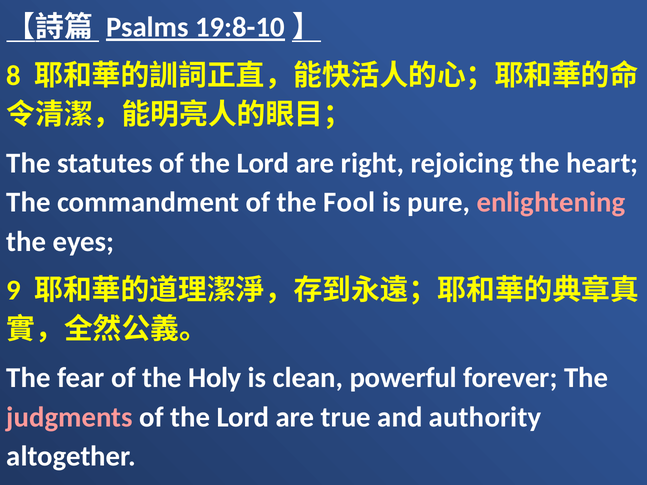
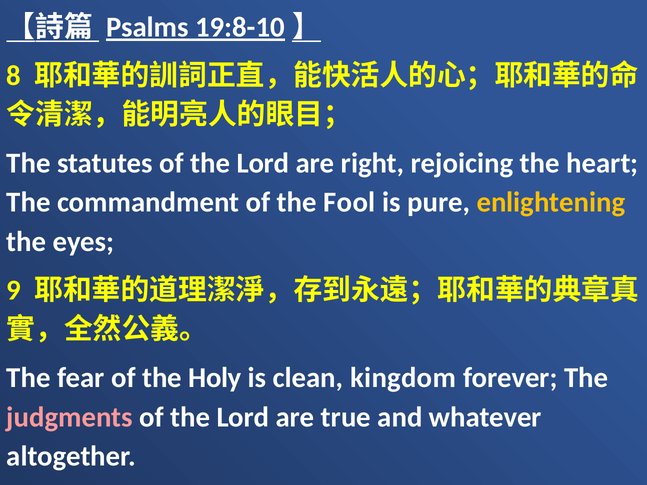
enlightening colour: pink -> yellow
powerful: powerful -> kingdom
authority: authority -> whatever
